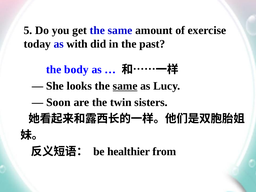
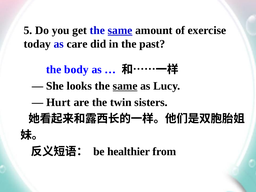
same at (120, 30) underline: none -> present
with: with -> care
Soon: Soon -> Hurt
